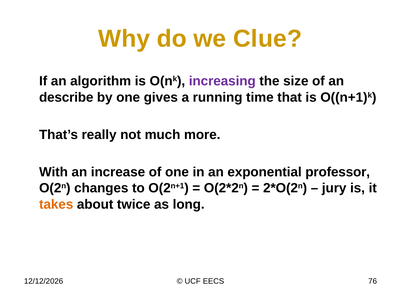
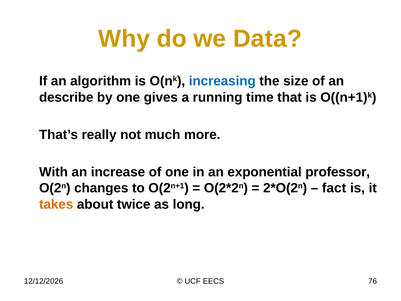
Clue: Clue -> Data
increasing colour: purple -> blue
jury: jury -> fact
